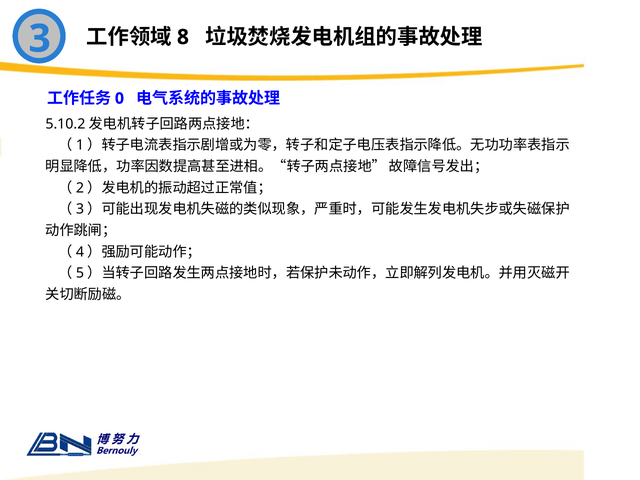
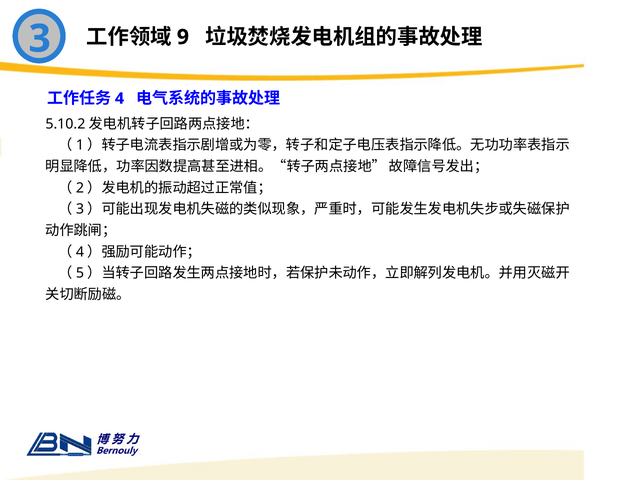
8: 8 -> 9
0: 0 -> 4
